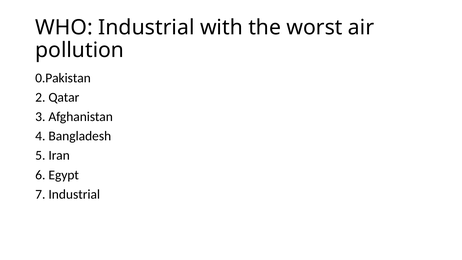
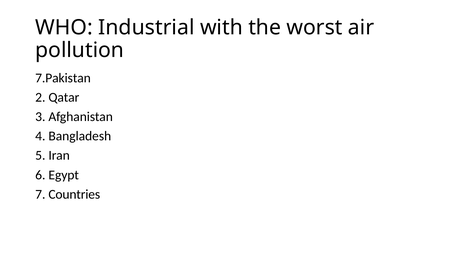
0.Pakistan: 0.Pakistan -> 7.Pakistan
7 Industrial: Industrial -> Countries
